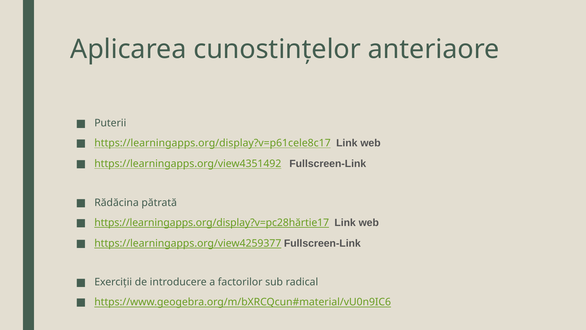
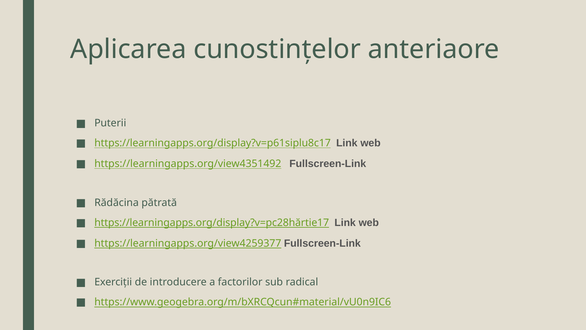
https://learningapps.org/display?v=p61cele8c17: https://learningapps.org/display?v=p61cele8c17 -> https://learningapps.org/display?v=p61siplu8c17
